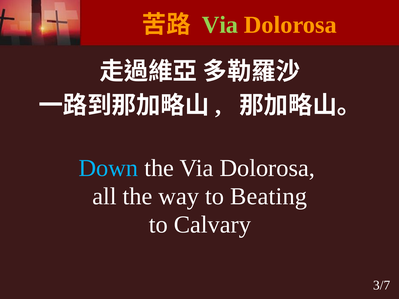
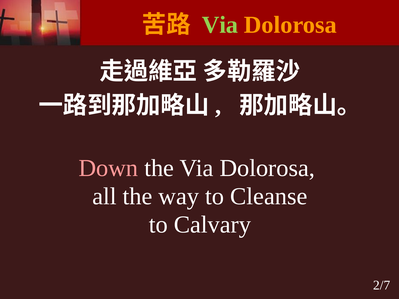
Down colour: light blue -> pink
Beating: Beating -> Cleanse
3/7: 3/7 -> 2/7
